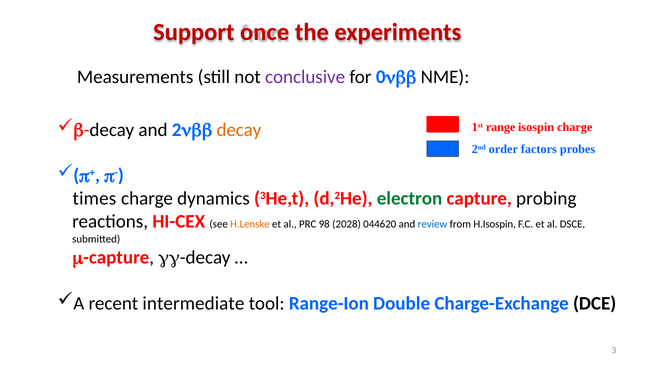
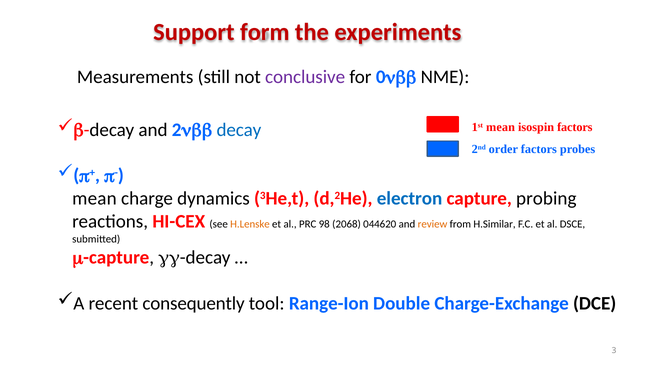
once: once -> form
decay colour: orange -> blue
1st range: range -> mean
isospin charge: charge -> factors
times at (94, 199): times -> mean
electron colour: green -> blue
2028: 2028 -> 2068
review colour: blue -> orange
H.Isospin: H.Isospin -> H.Similar
intermediate: intermediate -> consequently
